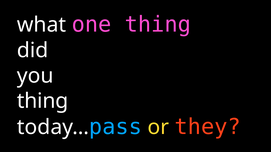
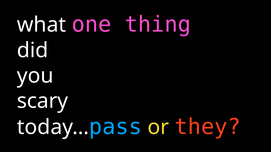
thing at (43, 101): thing -> scary
